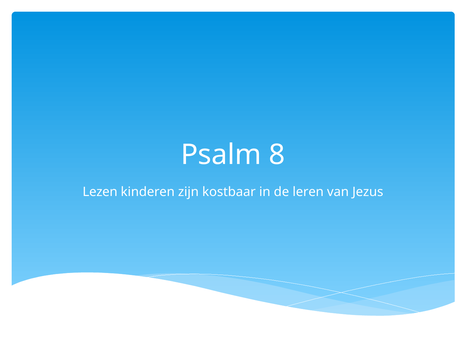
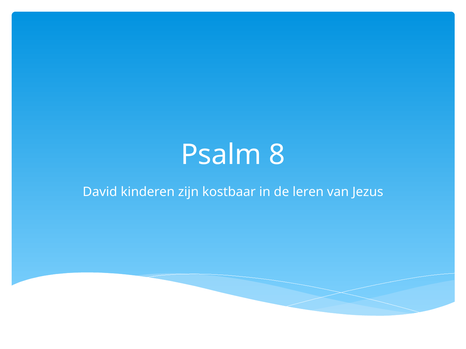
Lezen: Lezen -> David
